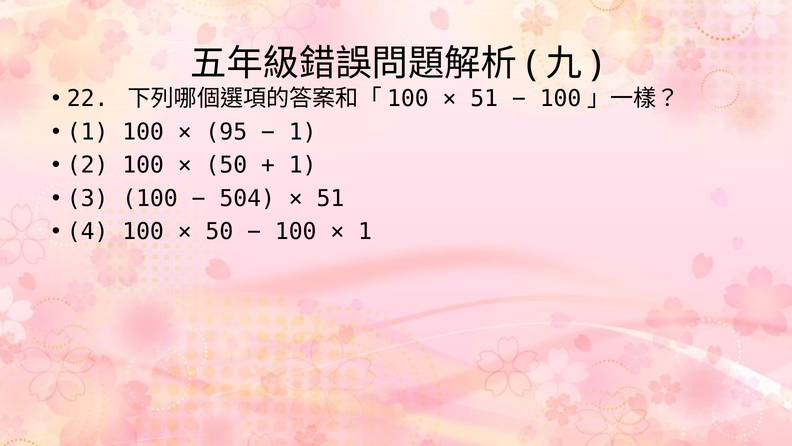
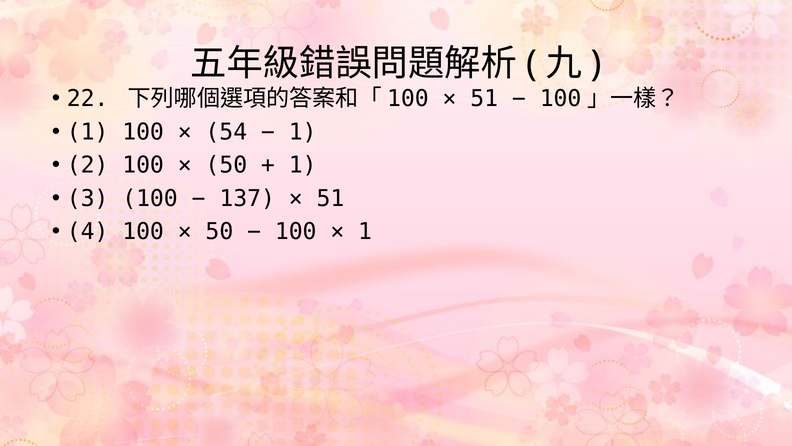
95: 95 -> 54
504: 504 -> 137
